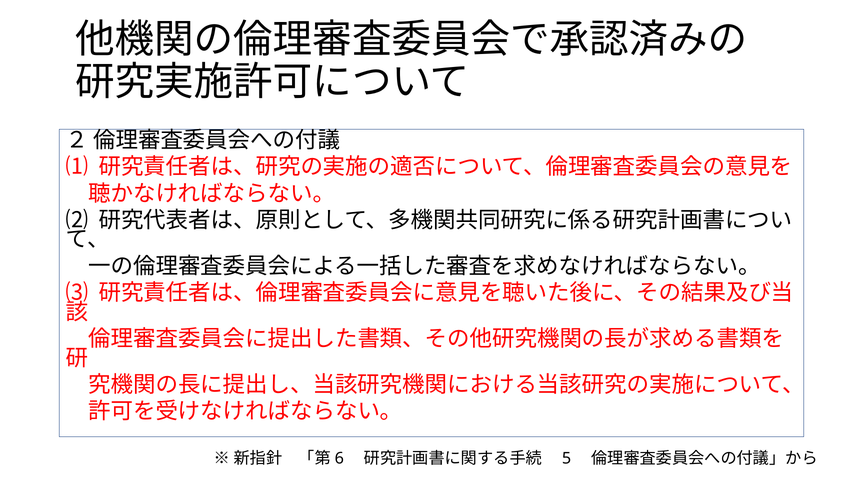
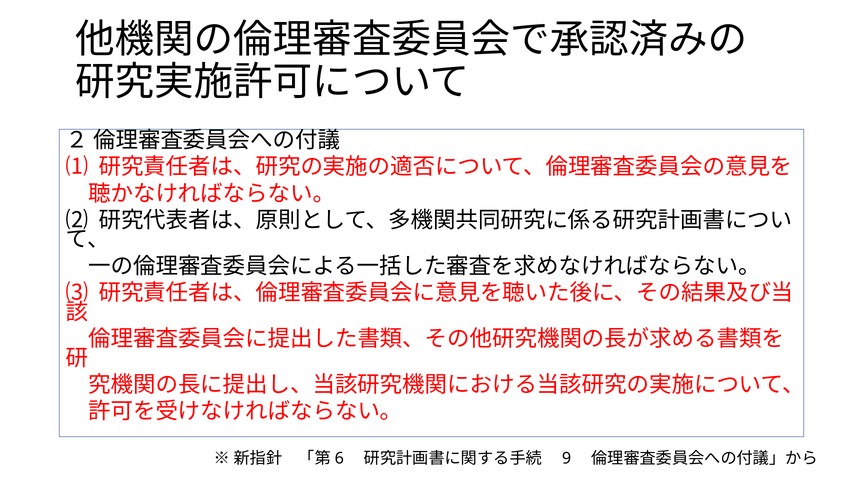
5: 5 -> 9
